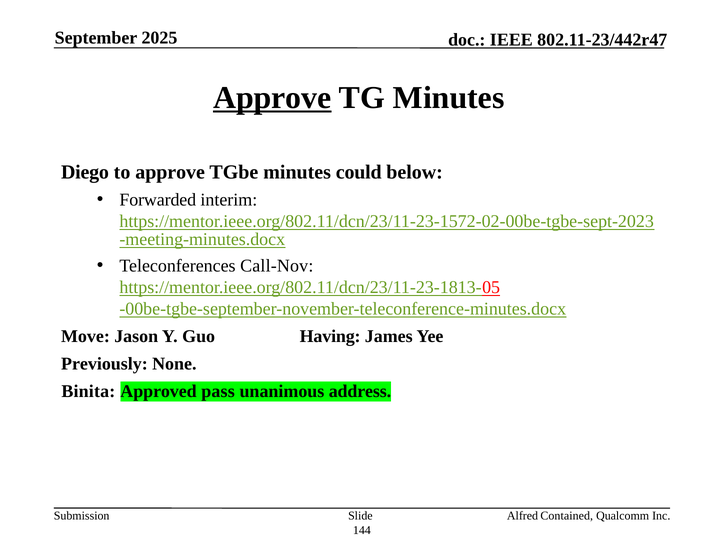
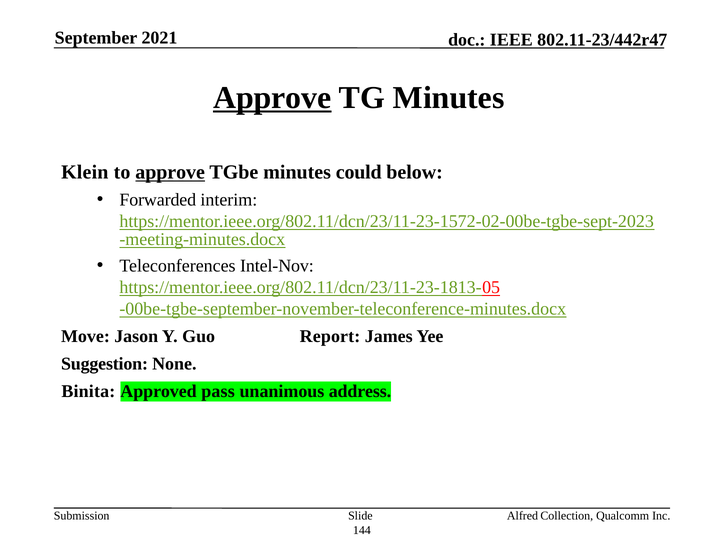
2025: 2025 -> 2021
Diego: Diego -> Klein
approve at (170, 173) underline: none -> present
Call-Nov: Call-Nov -> Intel-Nov
Having: Having -> Report
Previously: Previously -> Suggestion
Contained: Contained -> Collection
